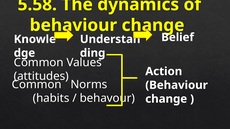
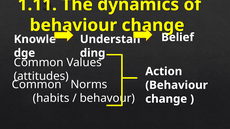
5.58: 5.58 -> 1.11
